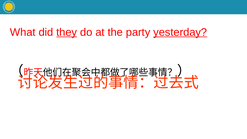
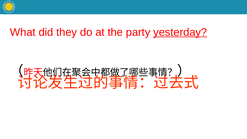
they underline: present -> none
